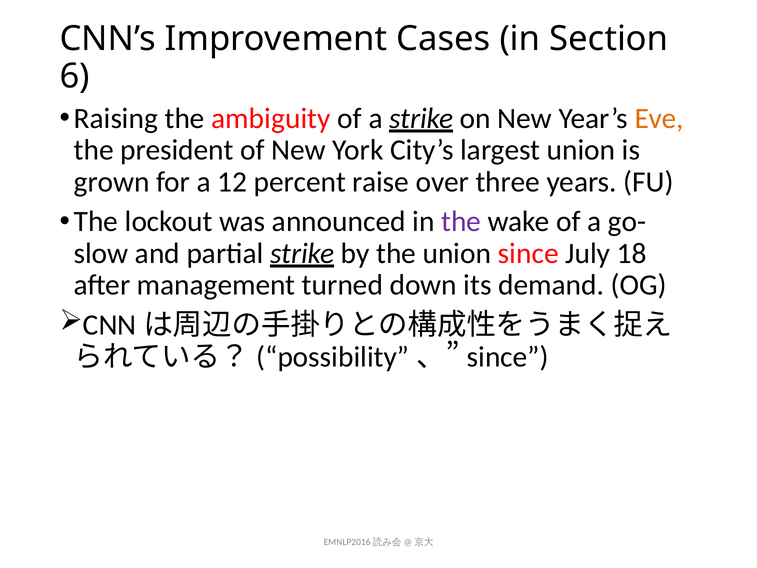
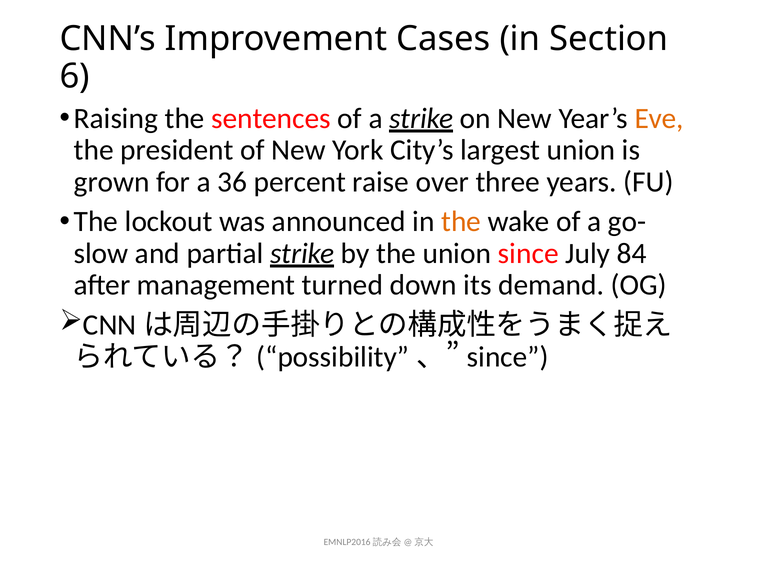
ambiguity: ambiguity -> sentences
12: 12 -> 36
the at (461, 222) colour: purple -> orange
18: 18 -> 84
